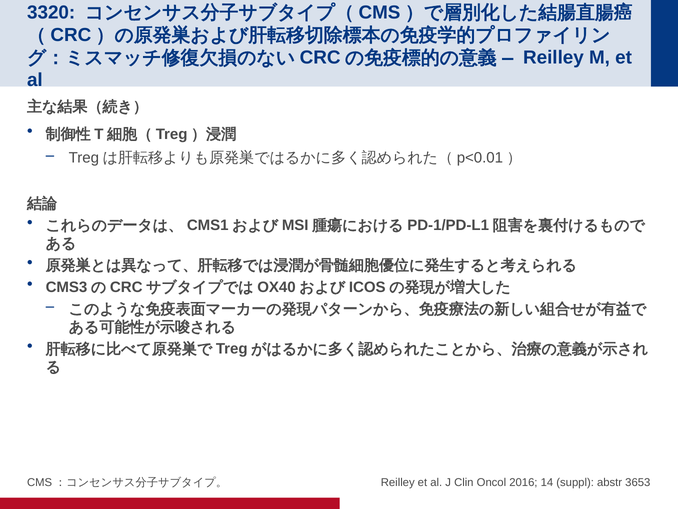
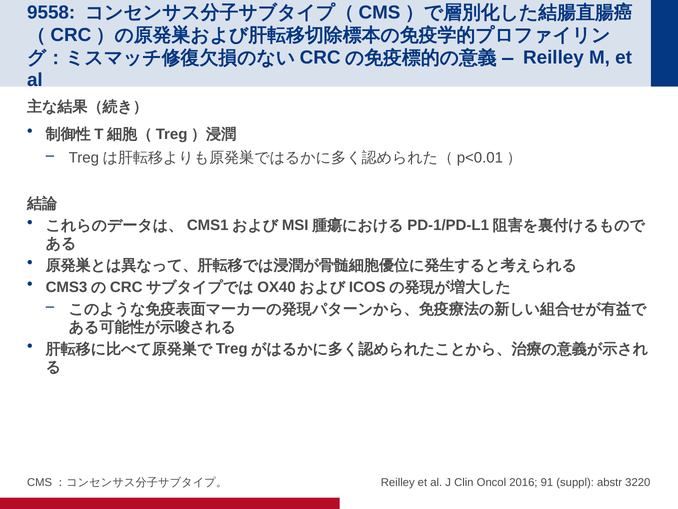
3320: 3320 -> 9558
14: 14 -> 91
3653: 3653 -> 3220
